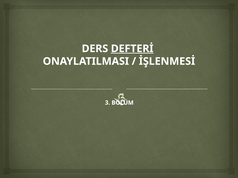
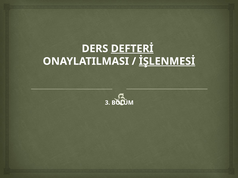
İŞLENMESİ underline: none -> present
